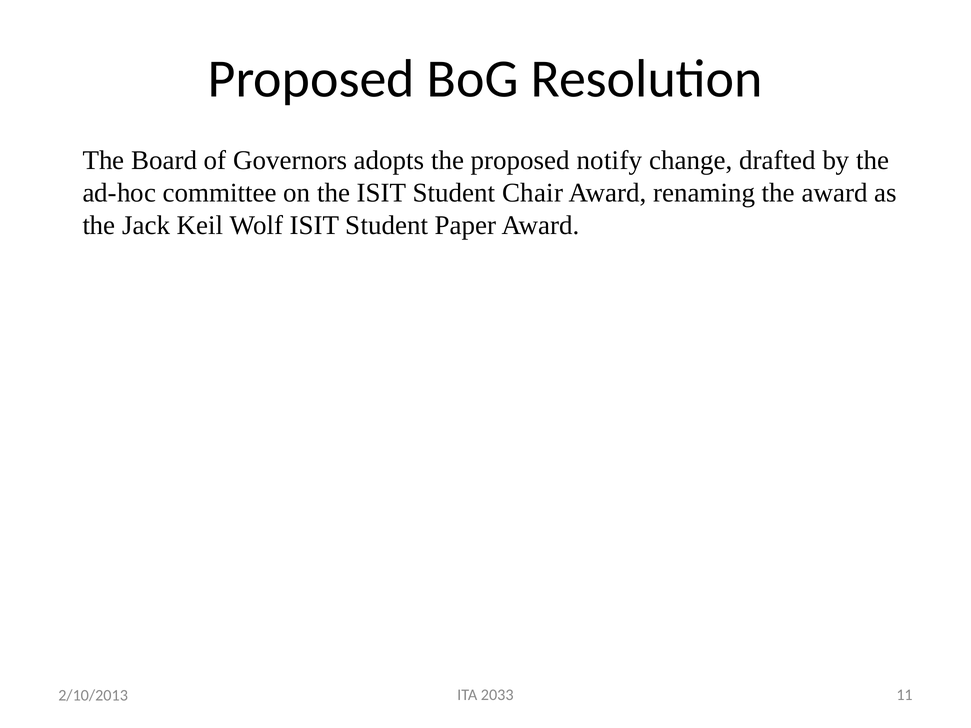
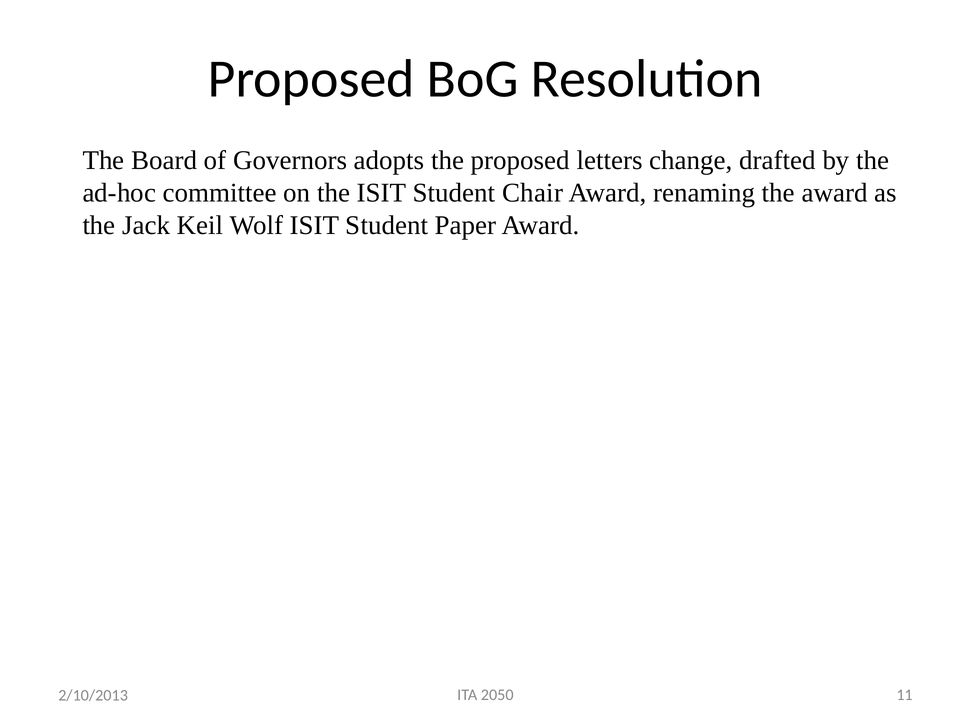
notify: notify -> letters
2033: 2033 -> 2050
